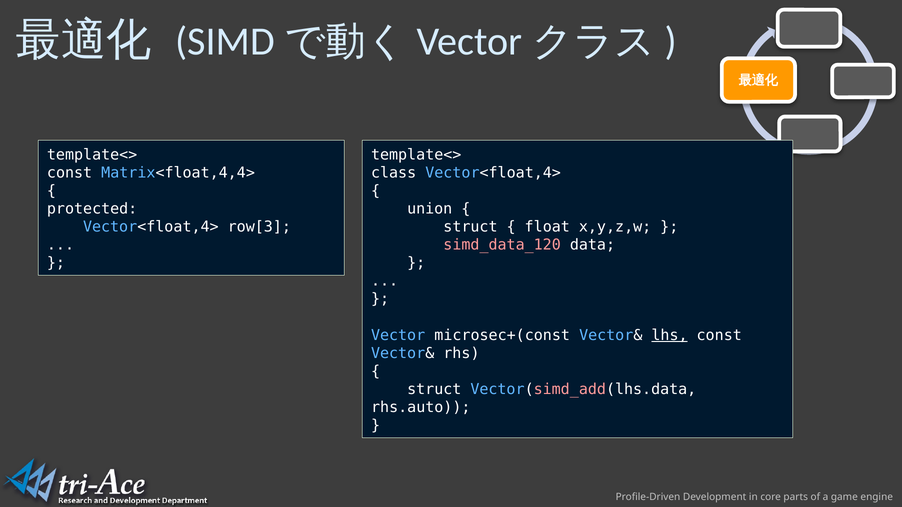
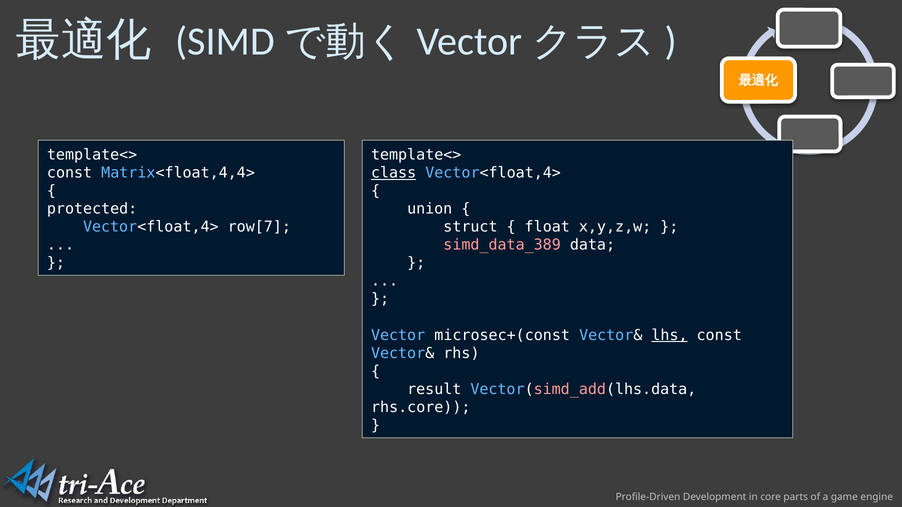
class underline: none -> present
row[3: row[3 -> row[7
simd_data_120: simd_data_120 -> simd_data_389
struct at (434, 389): struct -> result
rhs.auto: rhs.auto -> rhs.core
